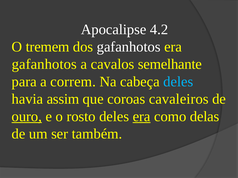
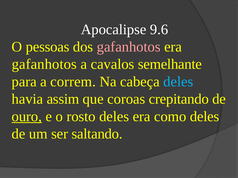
4.2: 4.2 -> 9.6
tremem: tremem -> pessoas
gafanhotos at (129, 47) colour: white -> pink
cavaleiros: cavaleiros -> crepitando
era at (142, 117) underline: present -> none
como delas: delas -> deles
também: também -> saltando
